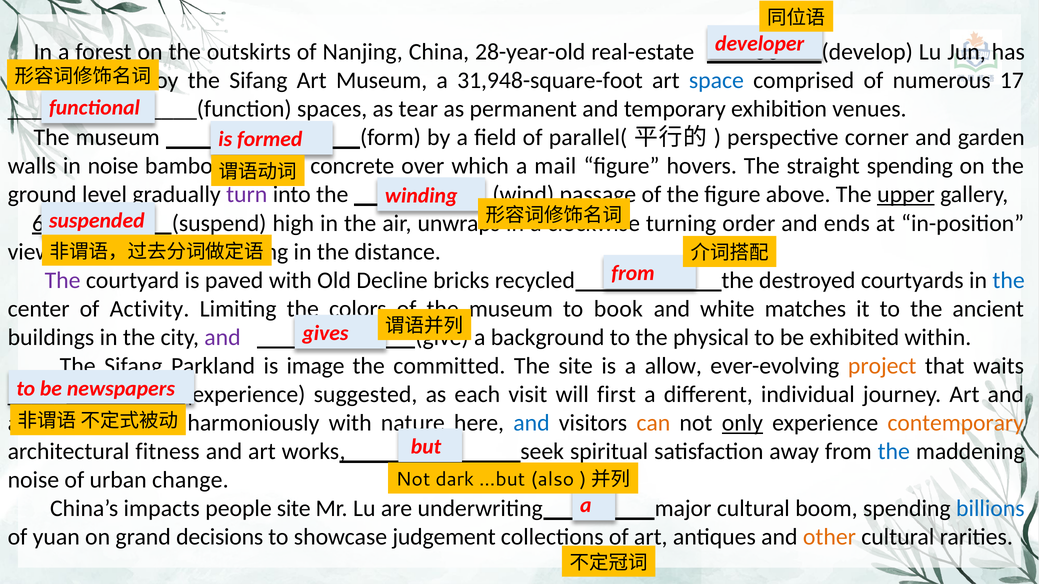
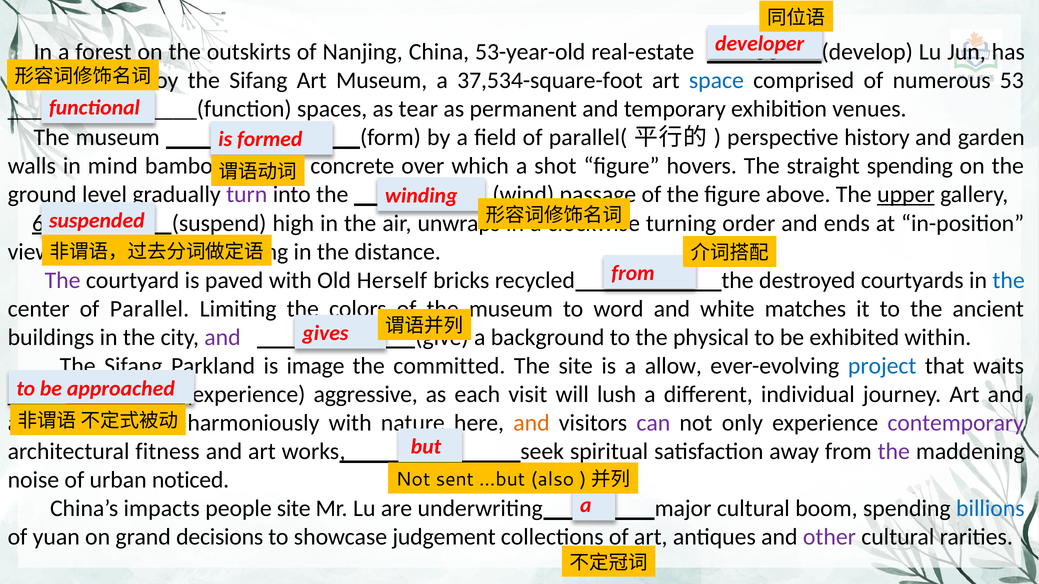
28-year-old: 28-year-old -> 53-year-old
31,948-square-foot: 31,948-square-foot -> 37,534-square-foot
17: 17 -> 53
corner: corner -> history
in noise: noise -> mind
mail: mail -> shot
Decline: Decline -> Herself
Activity: Activity -> Parallel
book: book -> word
project colour: orange -> blue
newspapers: newspapers -> approached
suggested: suggested -> aggressive
first: first -> lush
and at (531, 423) colour: blue -> orange
can colour: orange -> purple
only underline: present -> none
contemporary colour: orange -> purple
the at (894, 452) colour: blue -> purple
change: change -> noticed
dark: dark -> sent
other colour: orange -> purple
